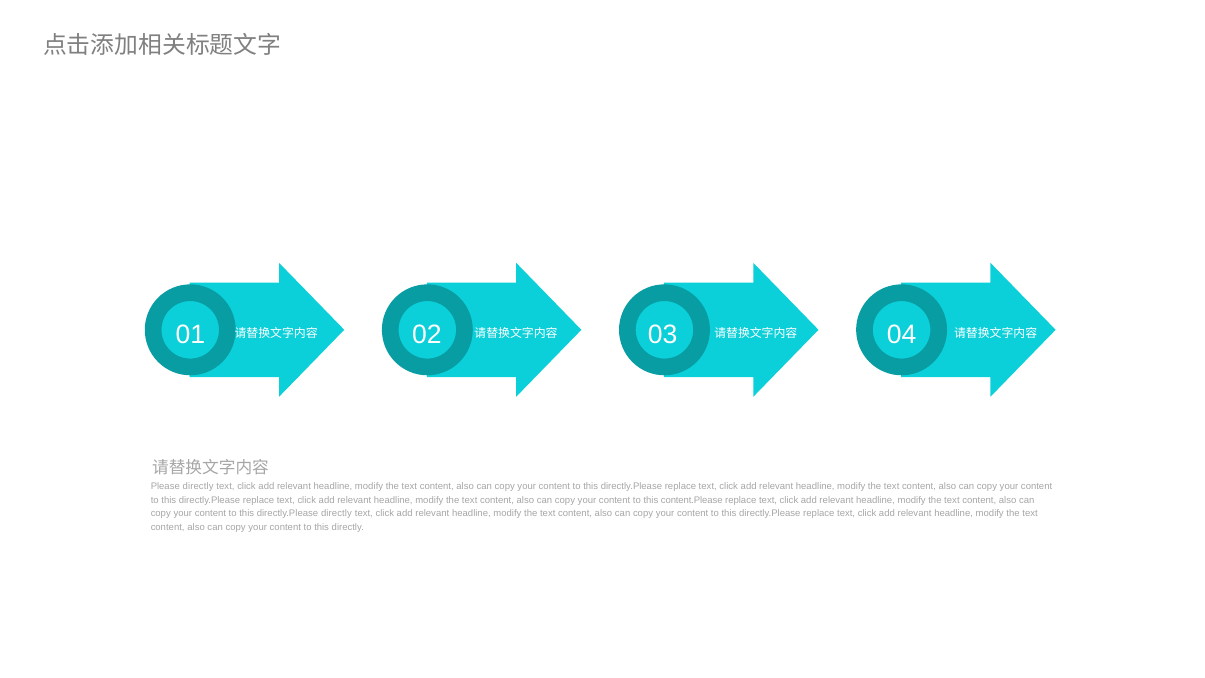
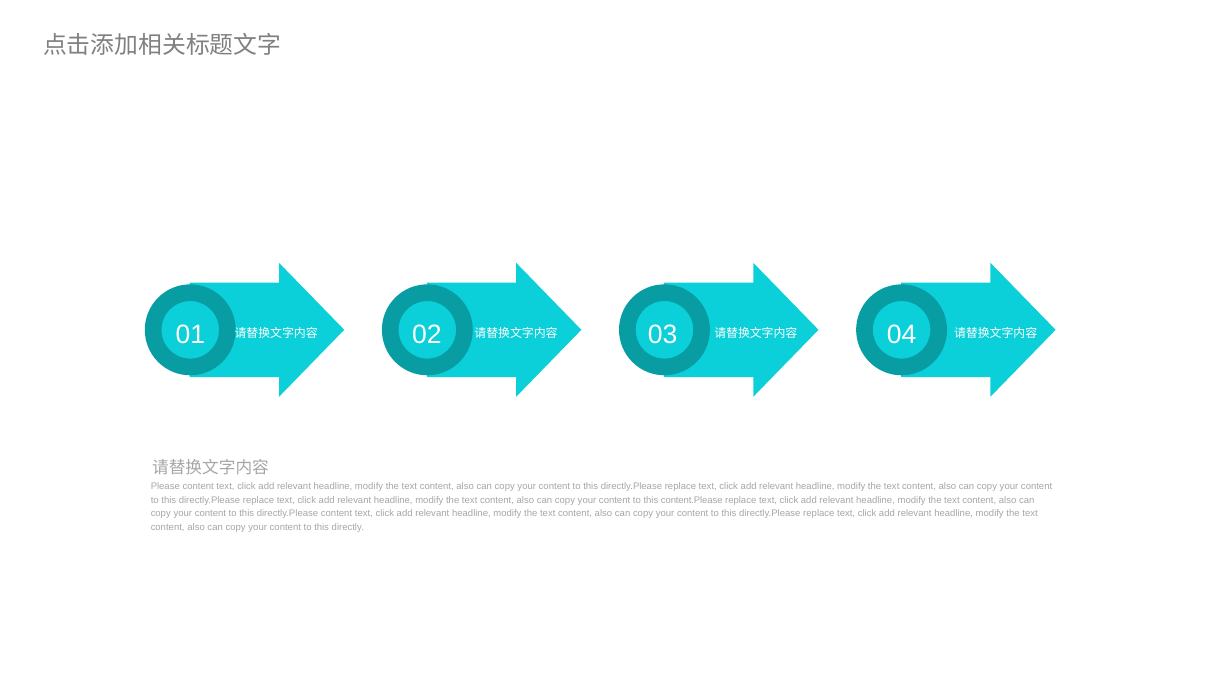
Please directly: directly -> content
directly.Please directly: directly -> content
